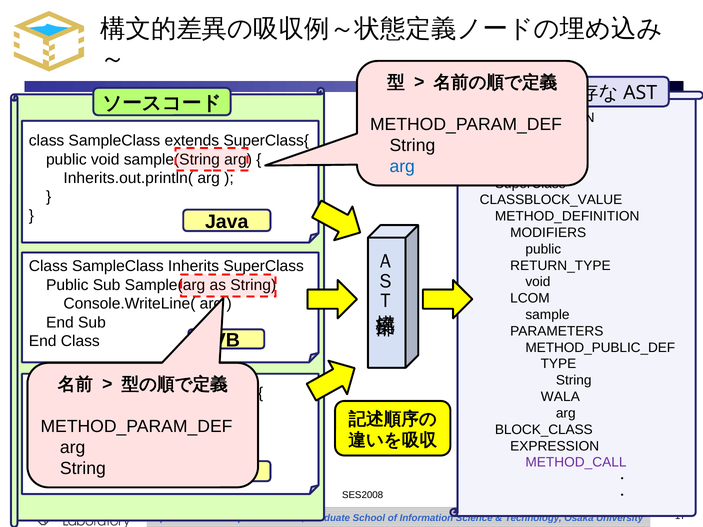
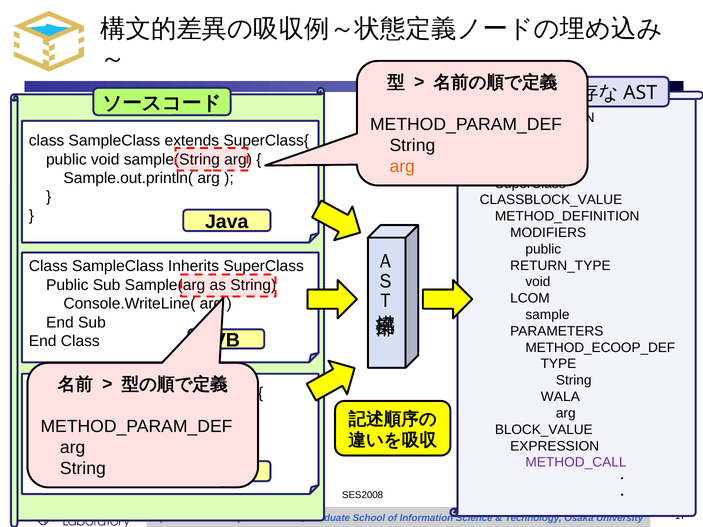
arg at (402, 167) colour: blue -> orange
Inherits.out.println(: Inherits.out.println( -> Sample.out.println(
METHOD_PUBLIC_DEF: METHOD_PUBLIC_DEF -> METHOD_ECOOP_DEF
BLOCK_CLASS: BLOCK_CLASS -> BLOCK_VALUE
